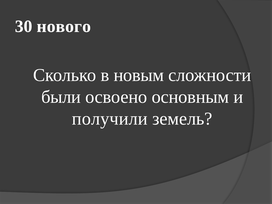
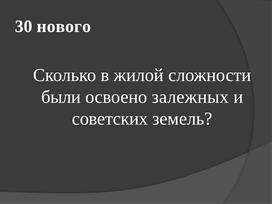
новым: новым -> жилой
основным: основным -> залежных
получили: получили -> советских
